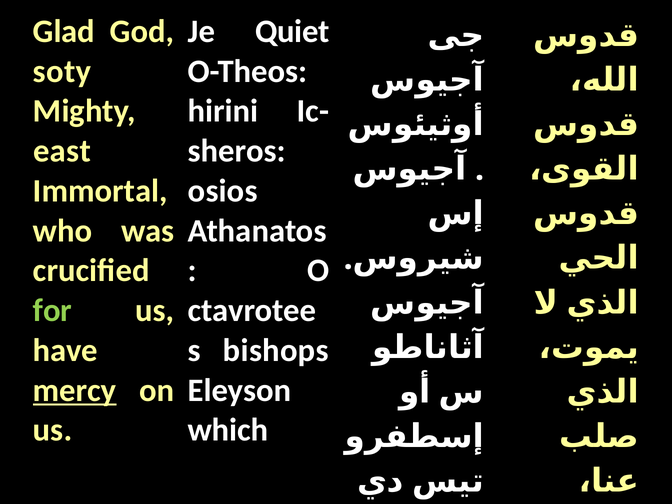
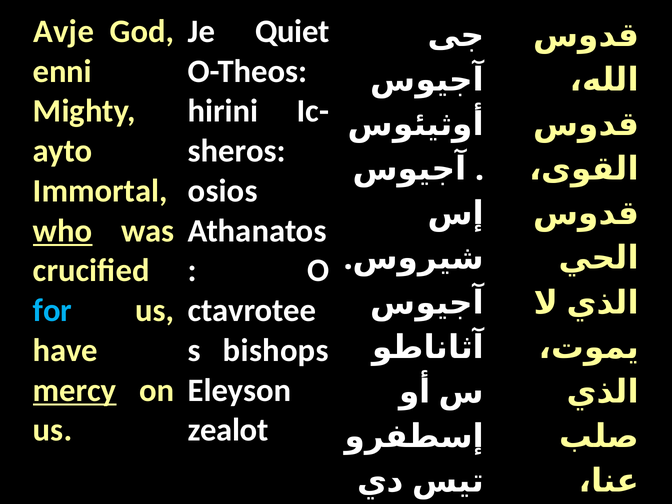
Glad: Glad -> Avje
soty: soty -> enni
east: east -> ayto
who underline: none -> present
for colour: light green -> light blue
which: which -> zealot
